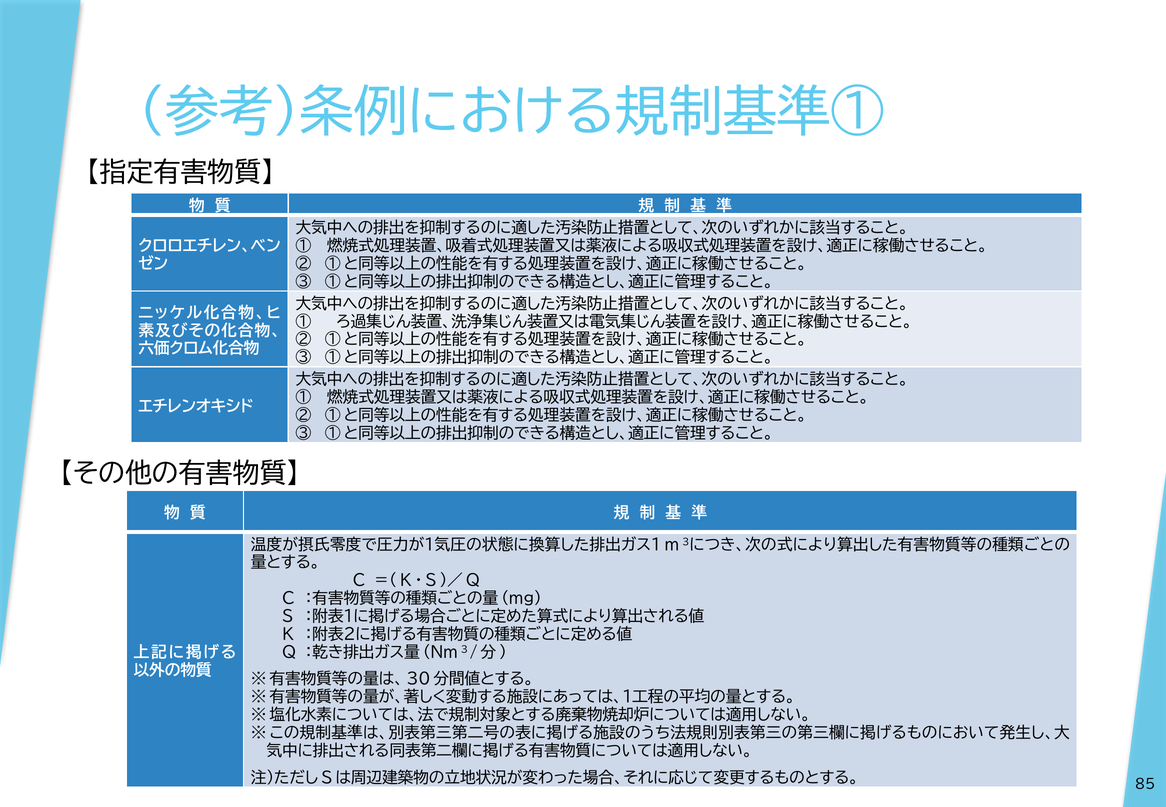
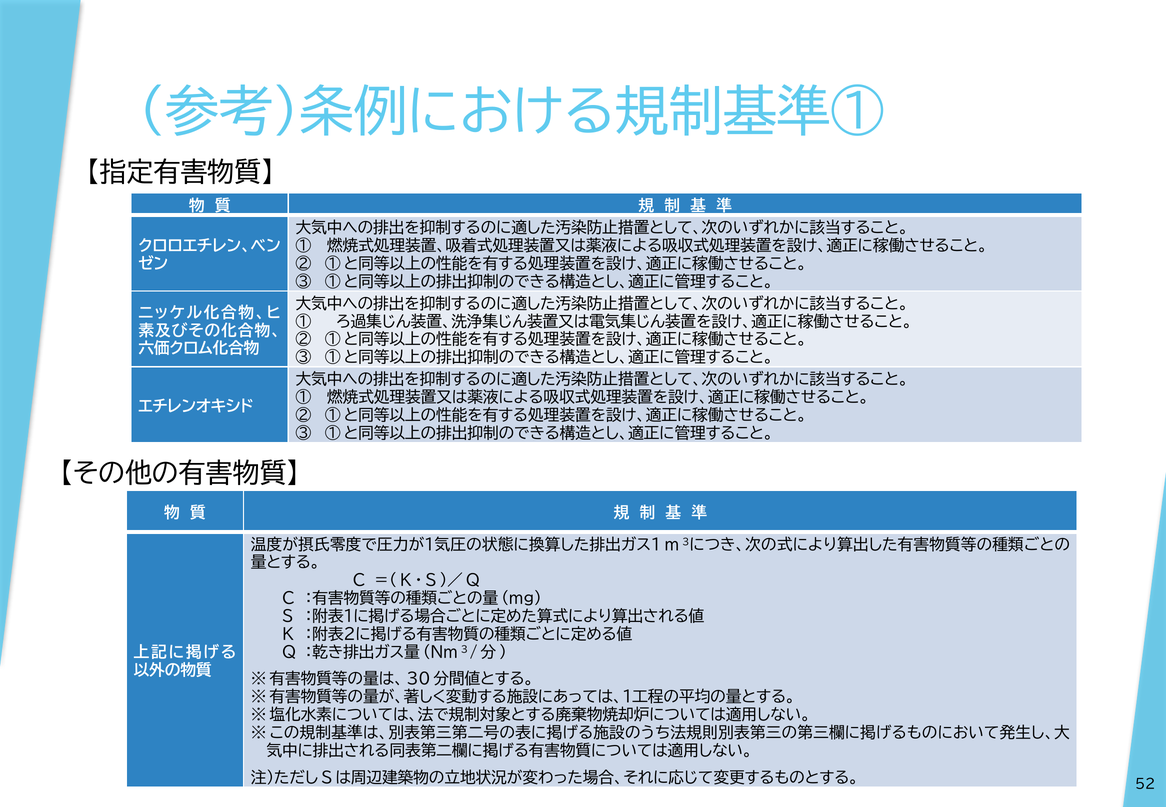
85: 85 -> 52
